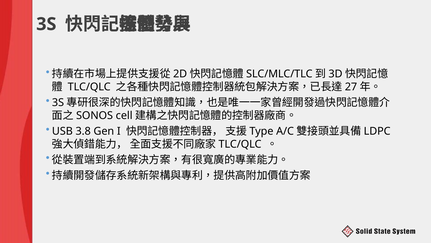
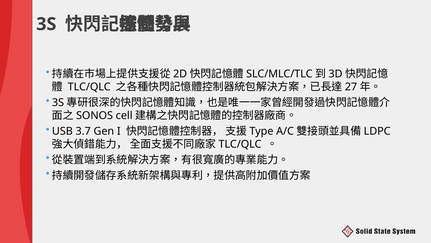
3.8: 3.8 -> 3.7
